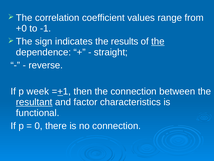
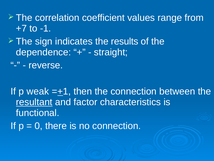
+0: +0 -> +7
the at (158, 41) underline: present -> none
week: week -> weak
